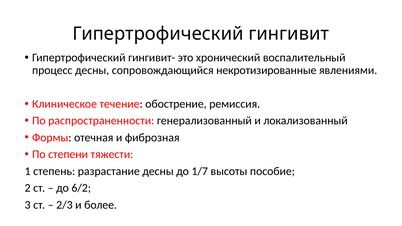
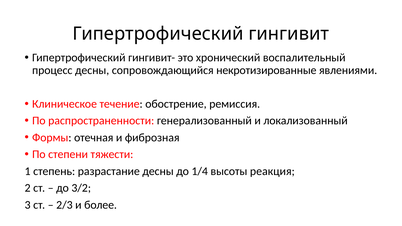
1/7: 1/7 -> 1/4
пособие: пособие -> реакция
6/2: 6/2 -> 3/2
